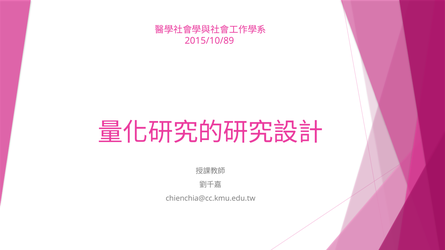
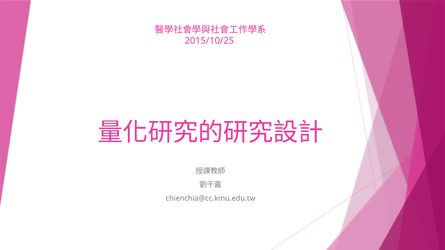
2015/10/89: 2015/10/89 -> 2015/10/25
